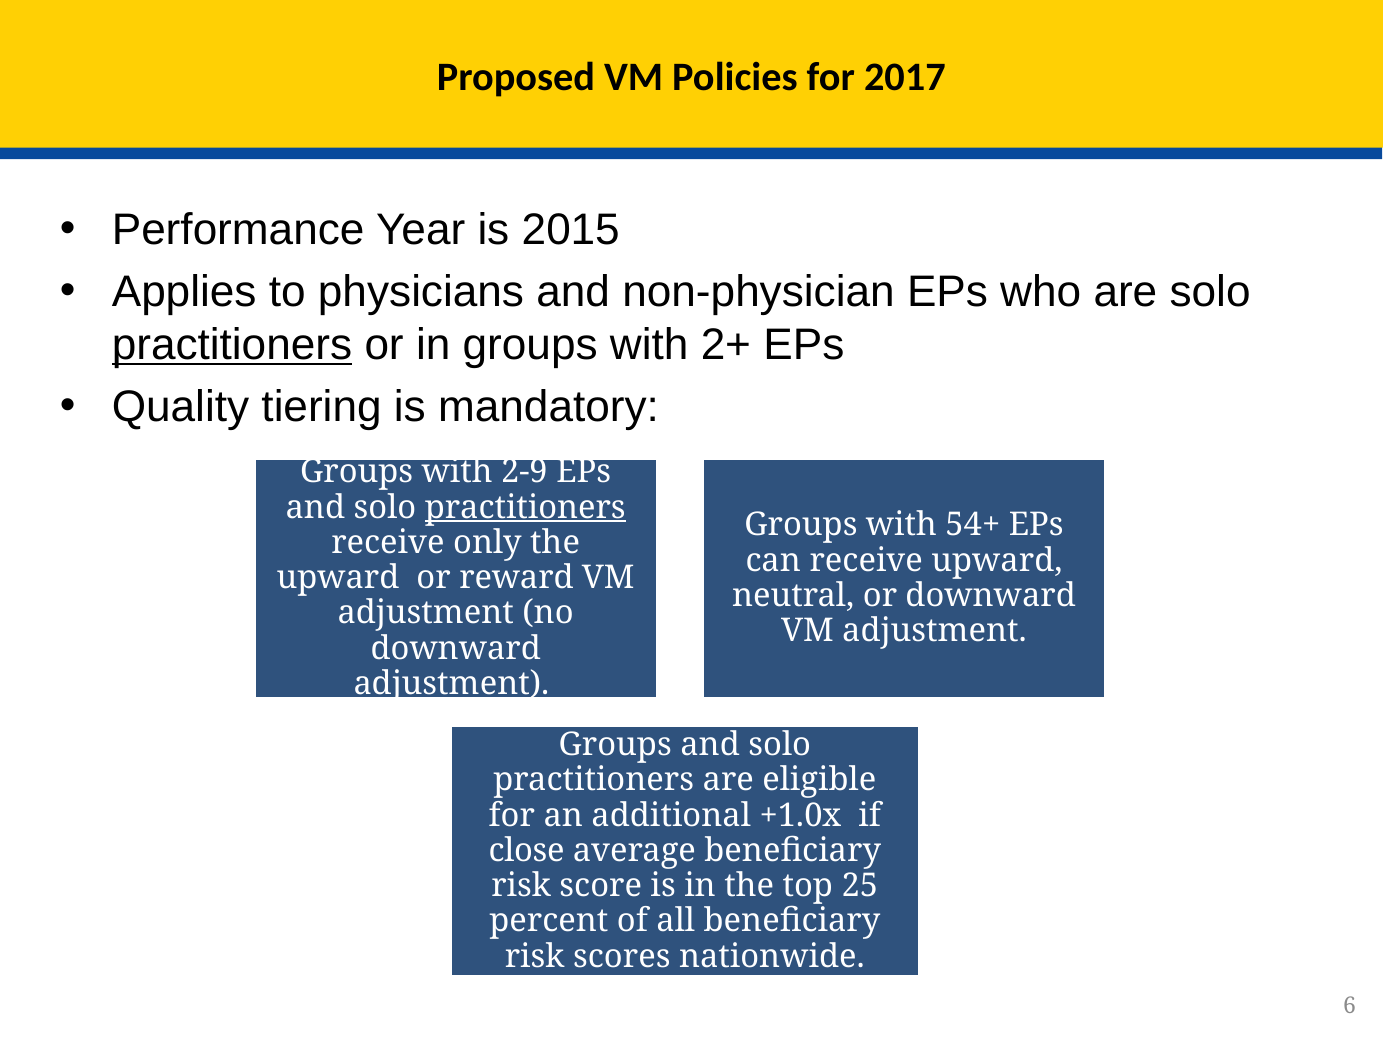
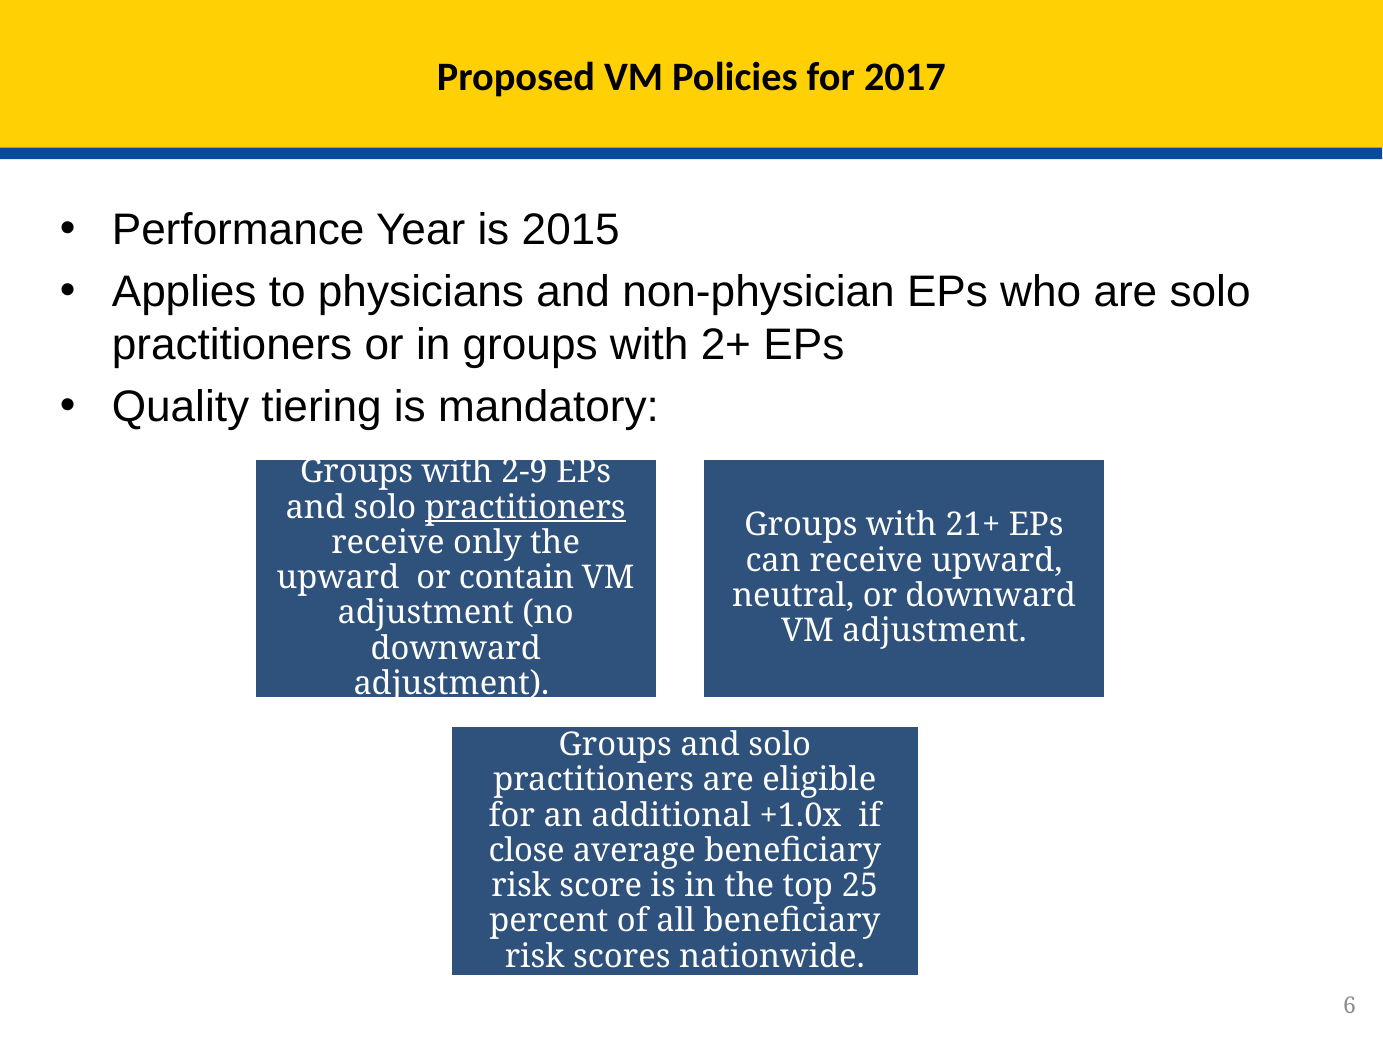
practitioners at (232, 345) underline: present -> none
54+: 54+ -> 21+
reward: reward -> contain
